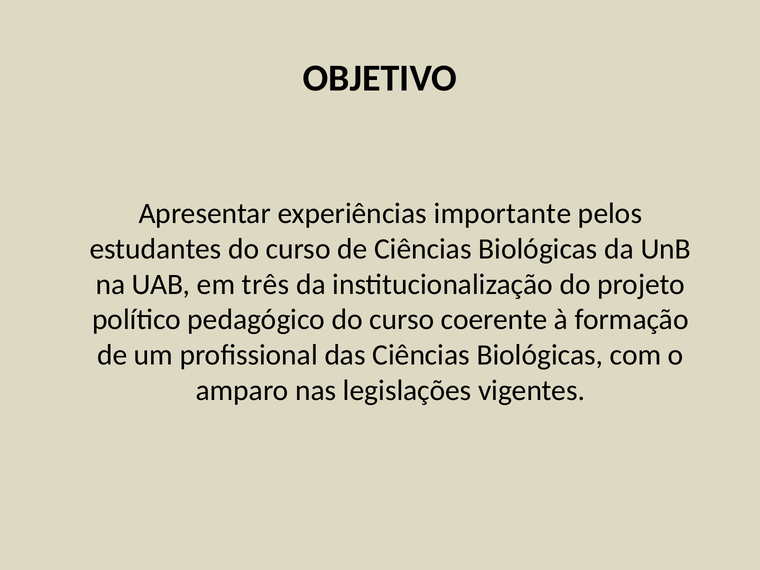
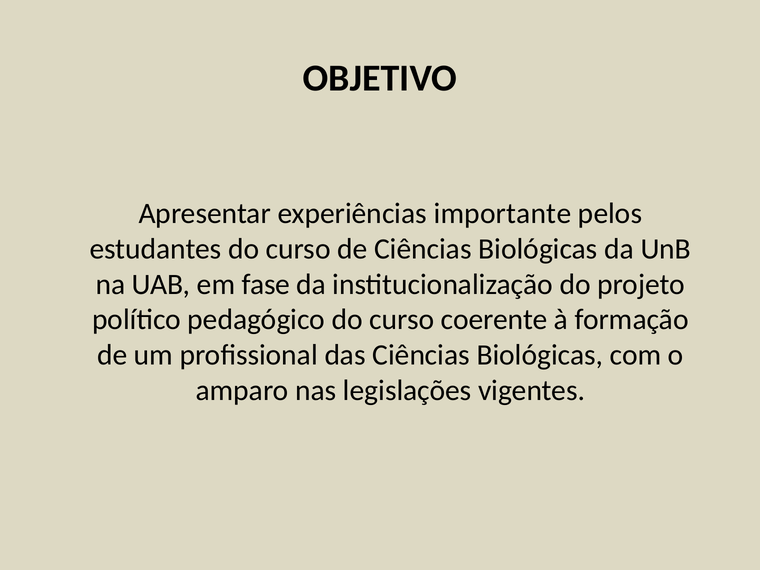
três: três -> fase
